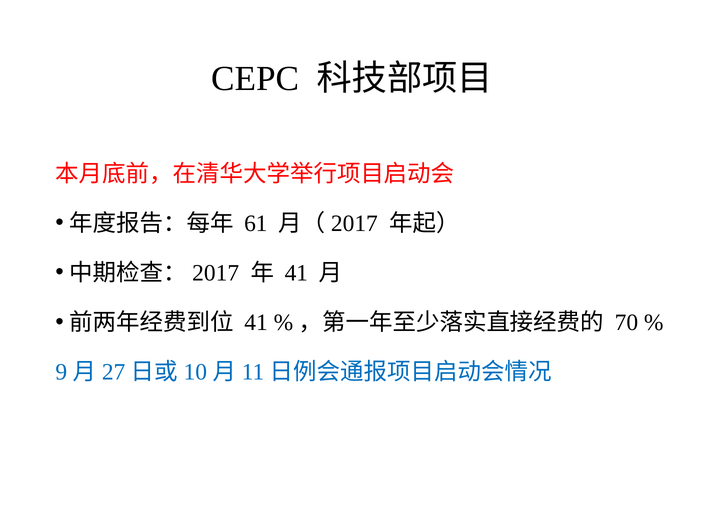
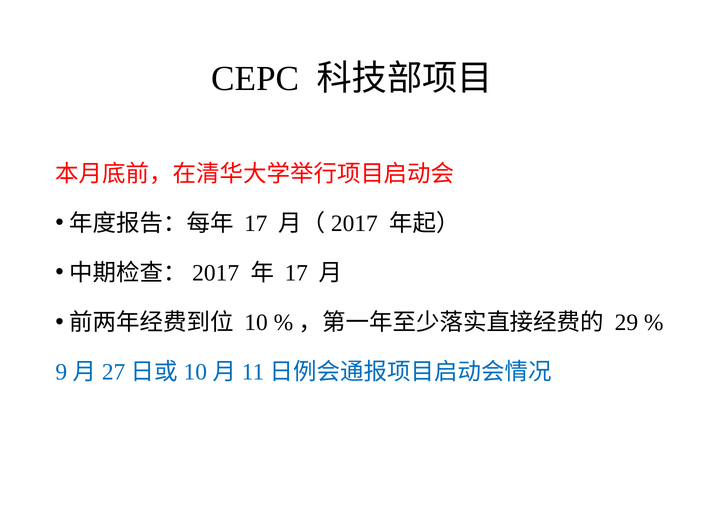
61 at (256, 223): 61 -> 17
41 at (296, 273): 41 -> 17
41 at (256, 323): 41 -> 10
70: 70 -> 29
